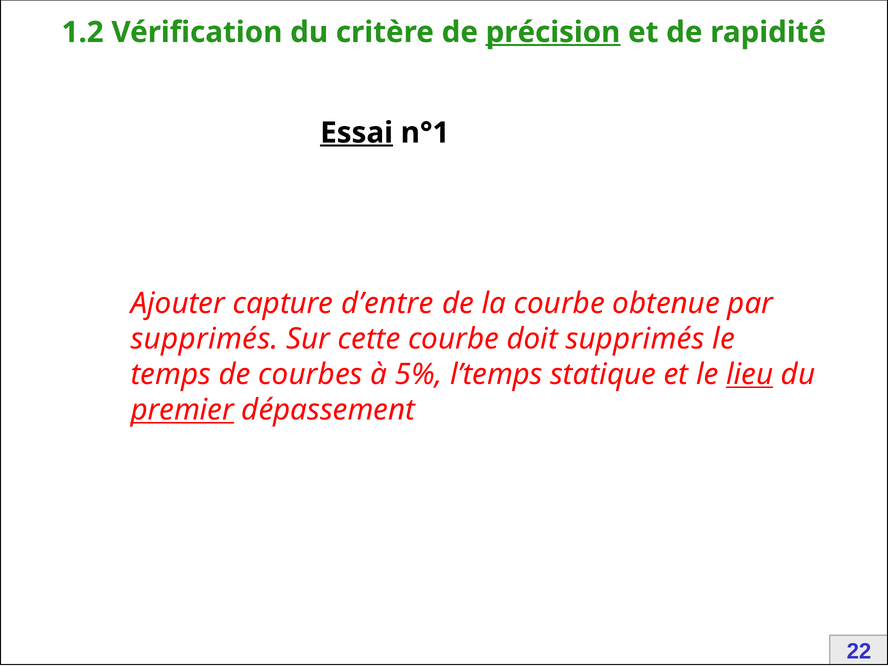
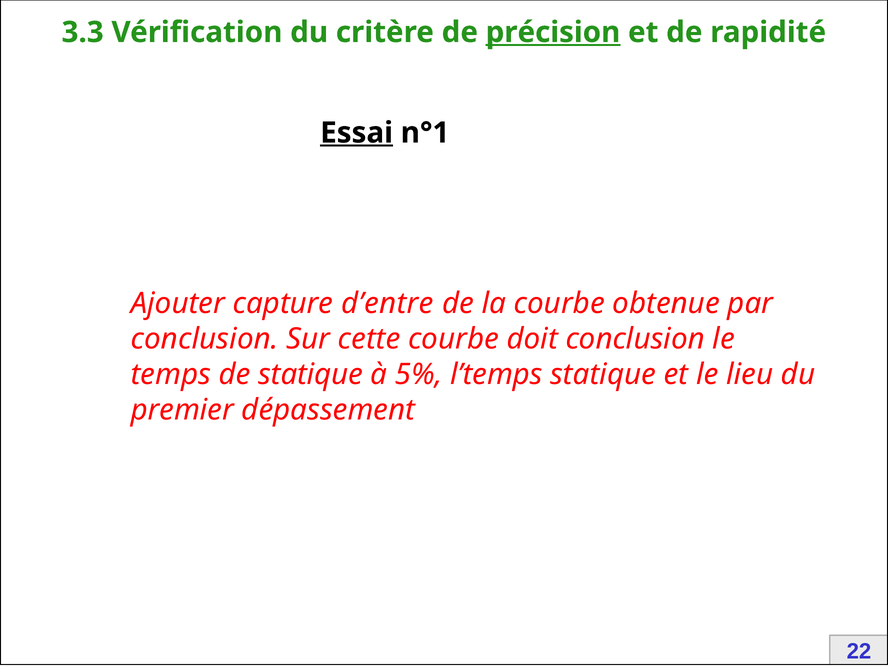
1.2: 1.2 -> 3.3
supprimés at (204, 339): supprimés -> conclusion
doit supprimés: supprimés -> conclusion
de courbes: courbes -> statique
lieu underline: present -> none
premier underline: present -> none
